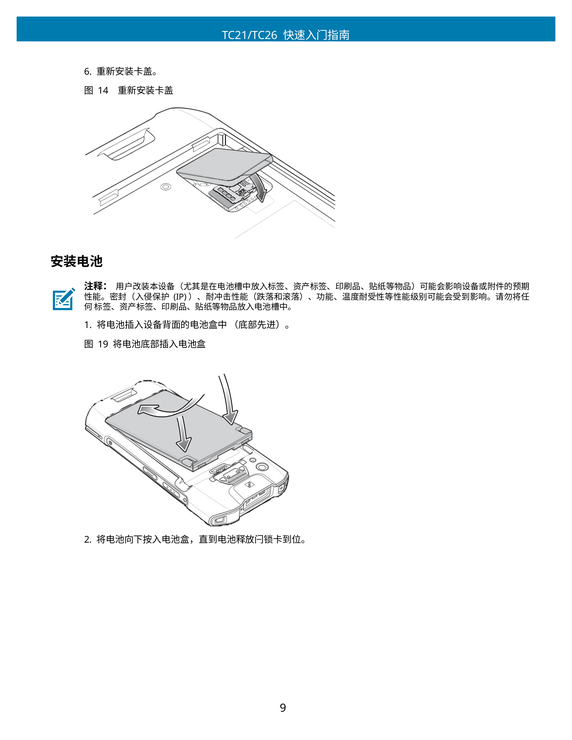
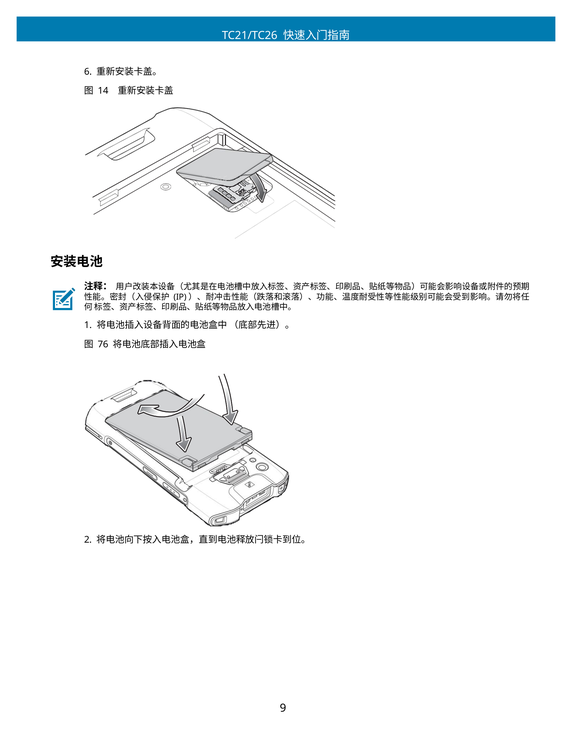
19: 19 -> 76
